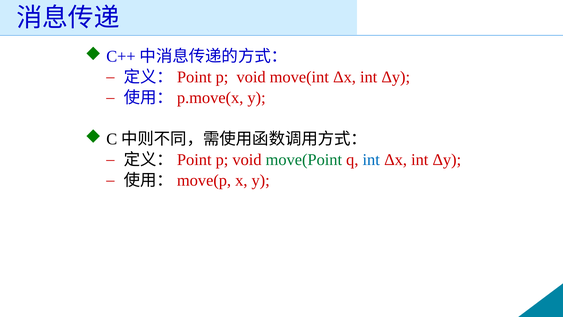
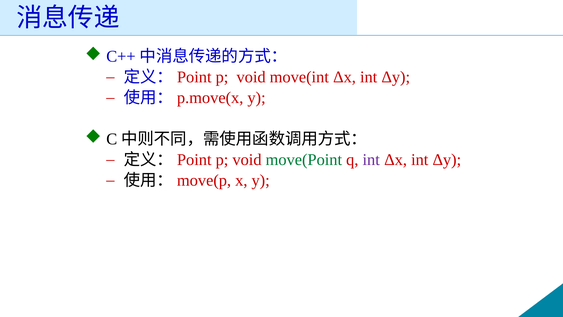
int at (371, 160) colour: blue -> purple
